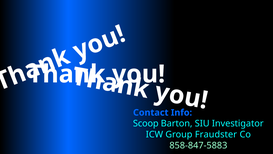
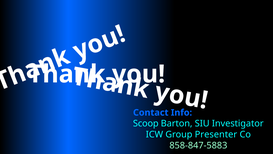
Fraudster: Fraudster -> Presenter
